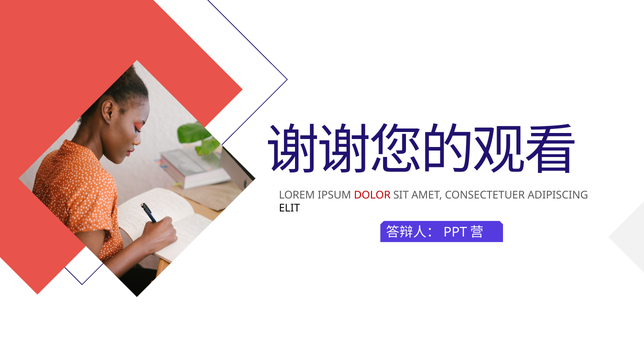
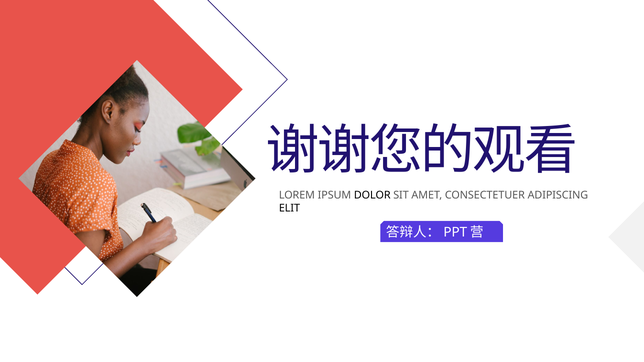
DOLOR colour: red -> black
